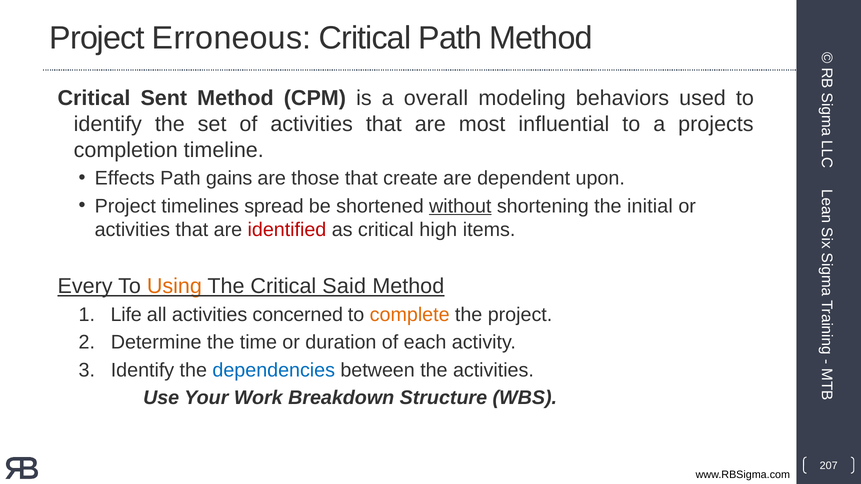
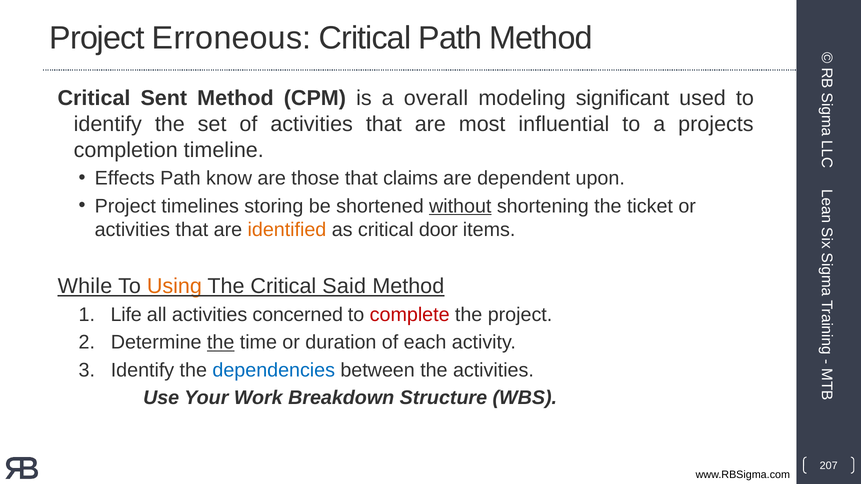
behaviors: behaviors -> significant
gains: gains -> know
create: create -> claims
spread: spread -> storing
initial: initial -> ticket
identified colour: red -> orange
high: high -> door
Every: Every -> While
complete colour: orange -> red
the at (221, 343) underline: none -> present
